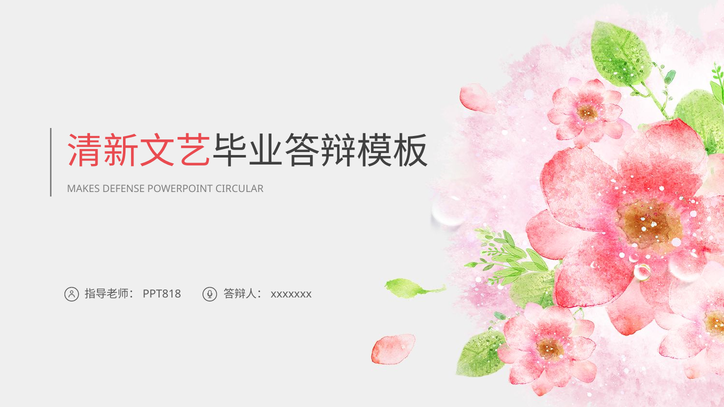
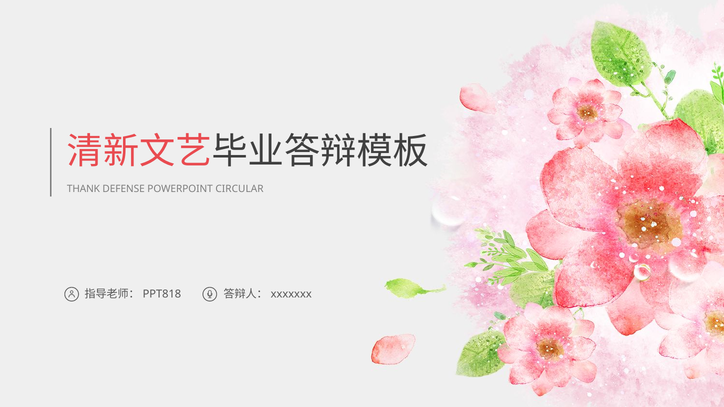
MAKES: MAKES -> THANK
